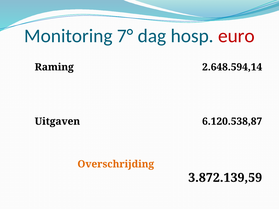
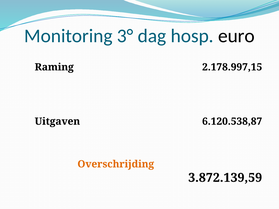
7°: 7° -> 3°
euro colour: red -> black
2.648.594,14: 2.648.594,14 -> 2.178.997,15
